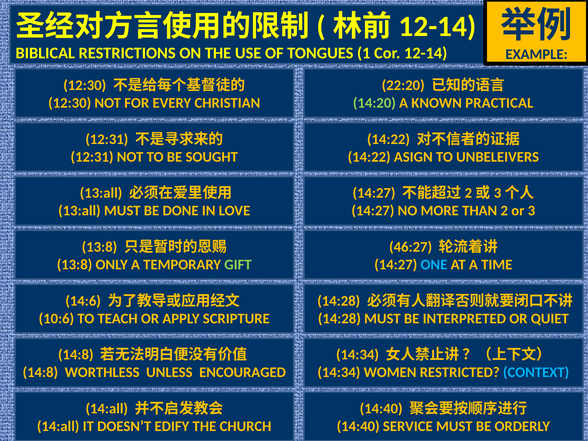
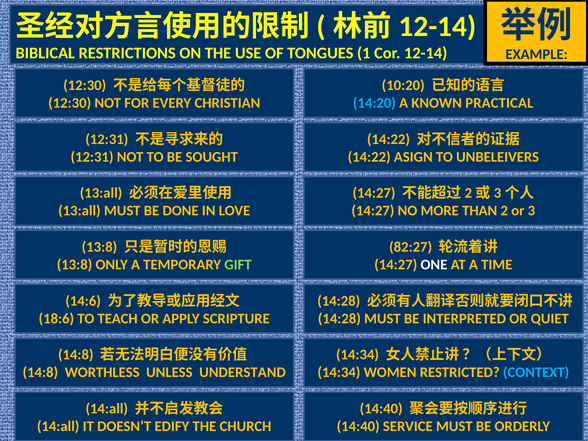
22:20: 22:20 -> 10:20
14:20 colour: light green -> light blue
46:27: 46:27 -> 82:27
ONE colour: light blue -> white
10:6: 10:6 -> 18:6
ENCOURAGED: ENCOURAGED -> UNDERSTAND
